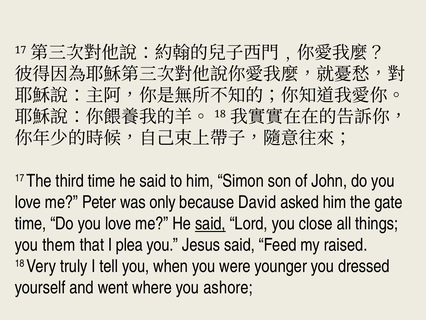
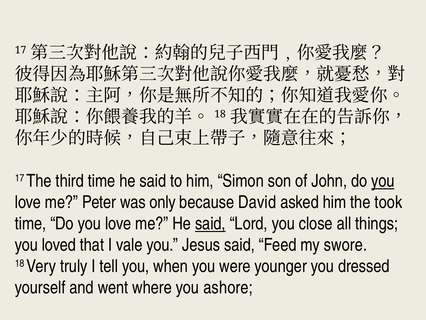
you at (383, 181) underline: none -> present
gate: gate -> took
them: them -> loved
plea: plea -> vale
raised: raised -> swore
